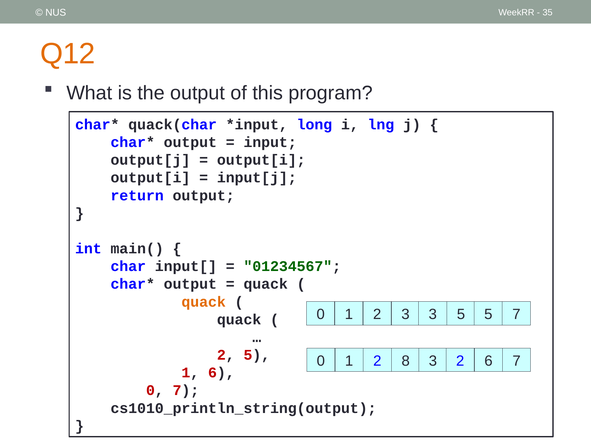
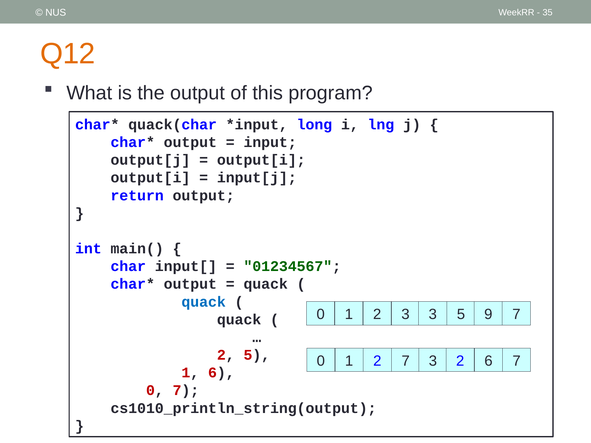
quack at (204, 302) colour: orange -> blue
5 5: 5 -> 9
2 8: 8 -> 7
